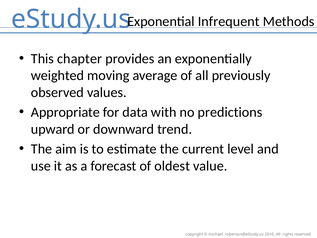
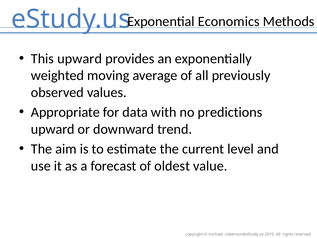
Infrequent: Infrequent -> Economics
This chapter: chapter -> upward
